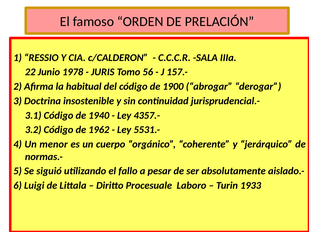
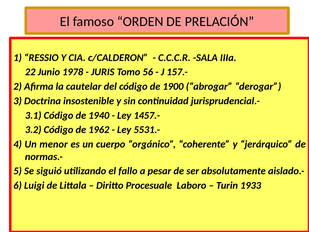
habitual: habitual -> cautelar
4357.-: 4357.- -> 1457.-
